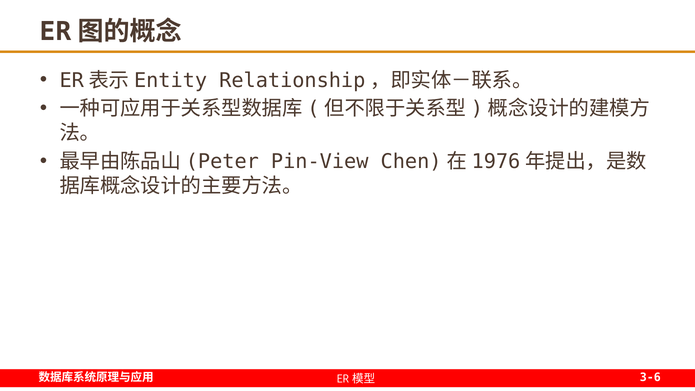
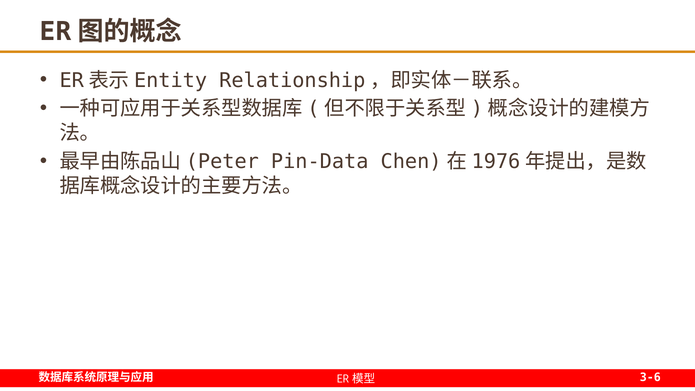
Pin-View: Pin-View -> Pin-Data
